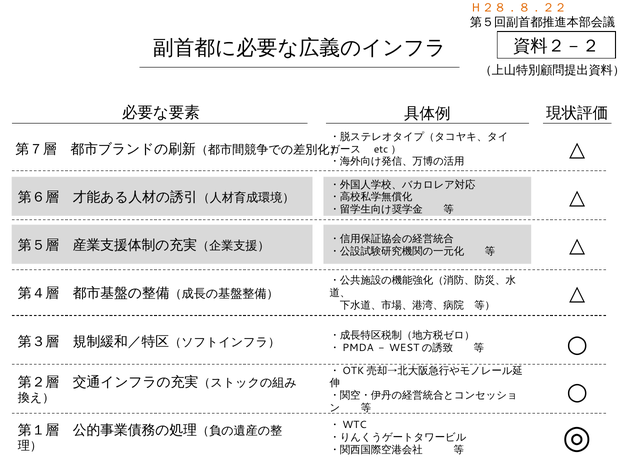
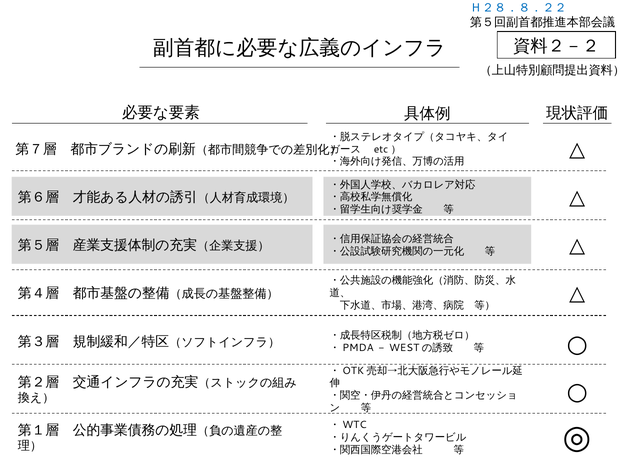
Ｈ２８．８．２２ colour: orange -> blue
